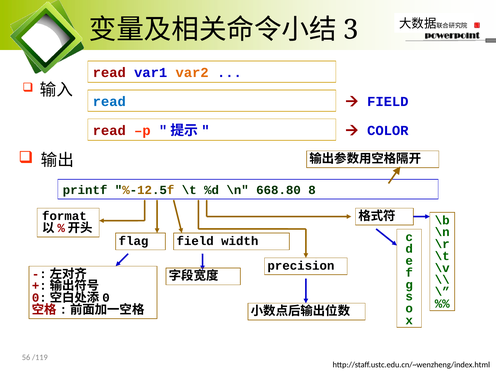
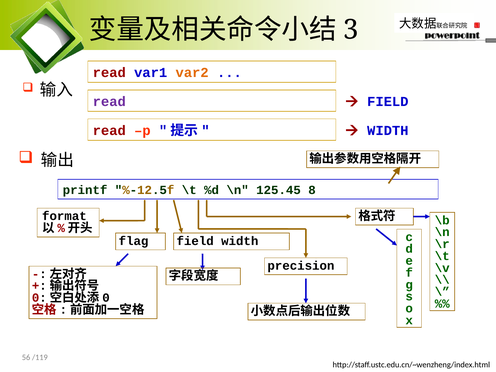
read at (109, 102) colour: blue -> purple
COLOR at (388, 131): COLOR -> WIDTH
668.80: 668.80 -> 125.45
